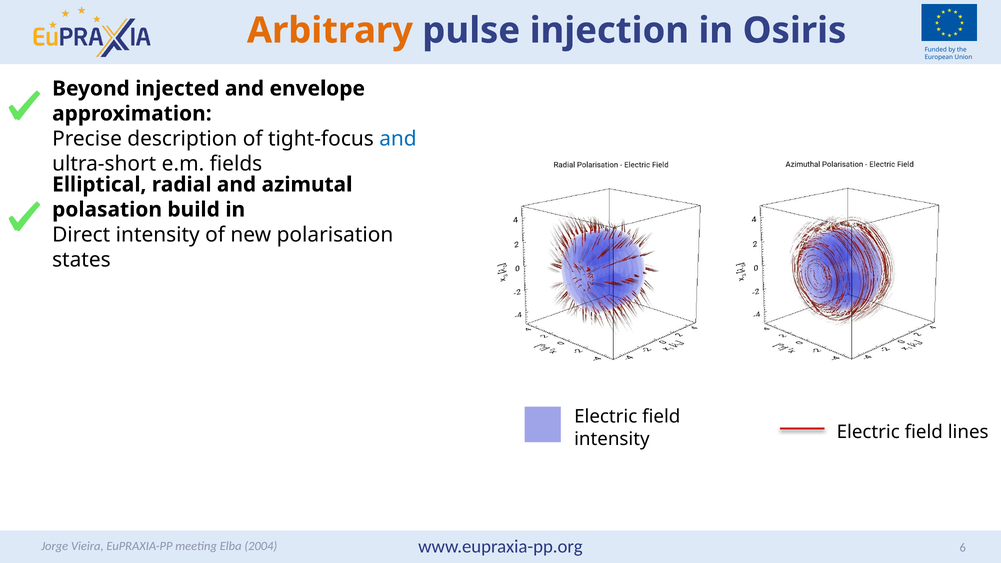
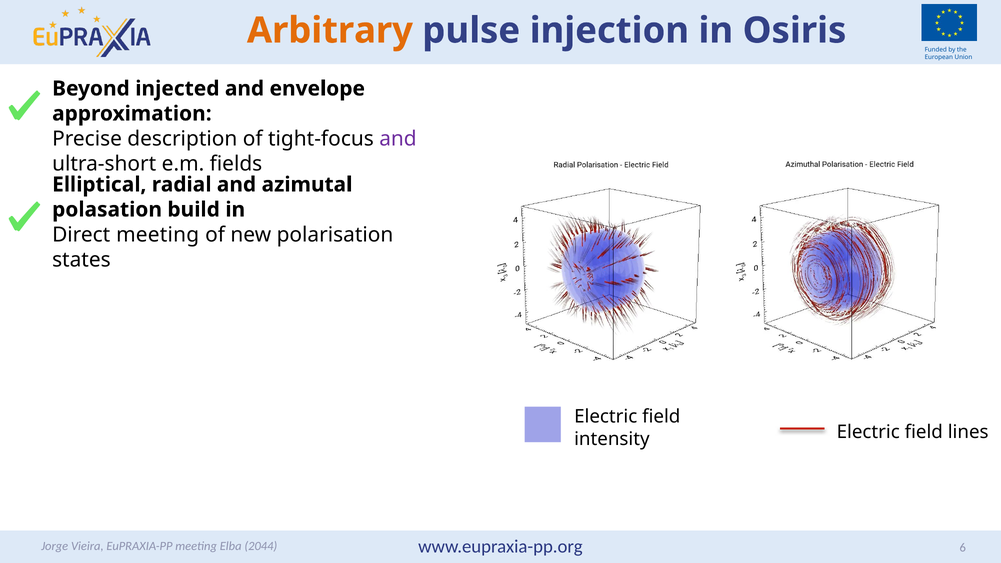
and at (398, 139) colour: blue -> purple
Direct intensity: intensity -> meeting
2004: 2004 -> 2044
